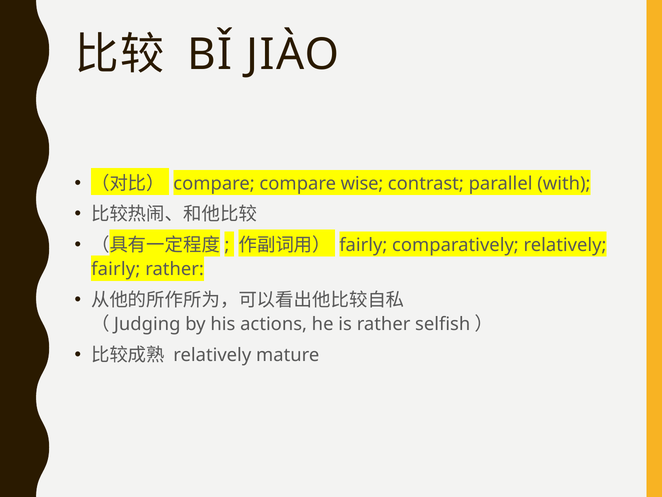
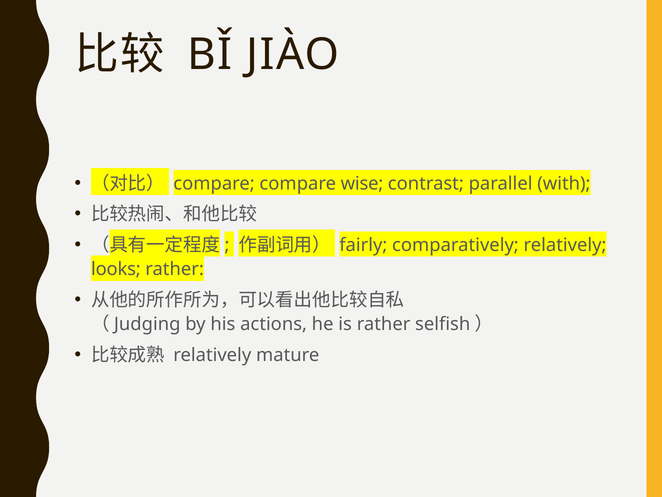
fairly at (116, 269): fairly -> looks
